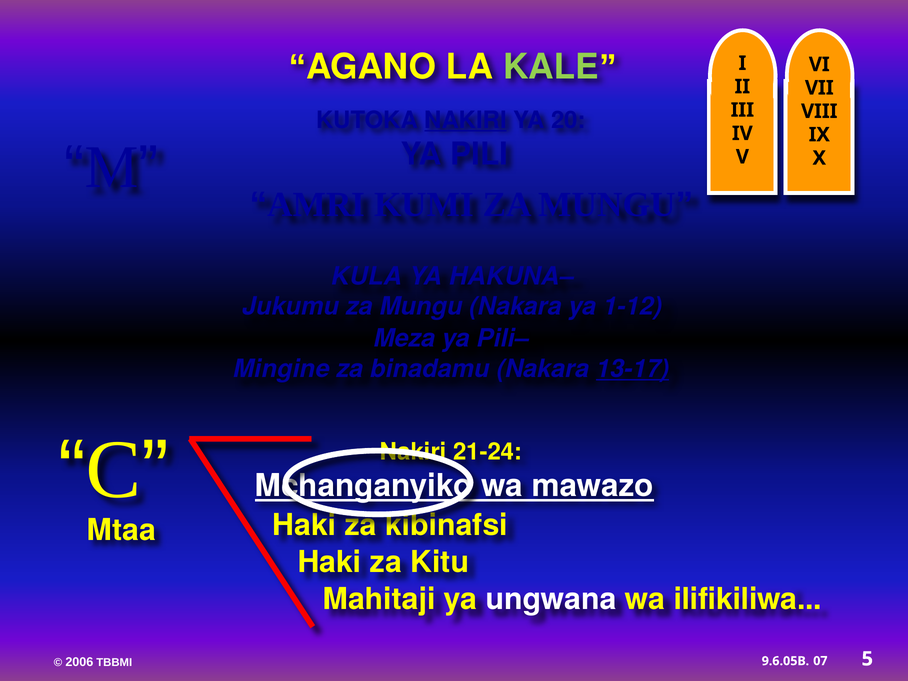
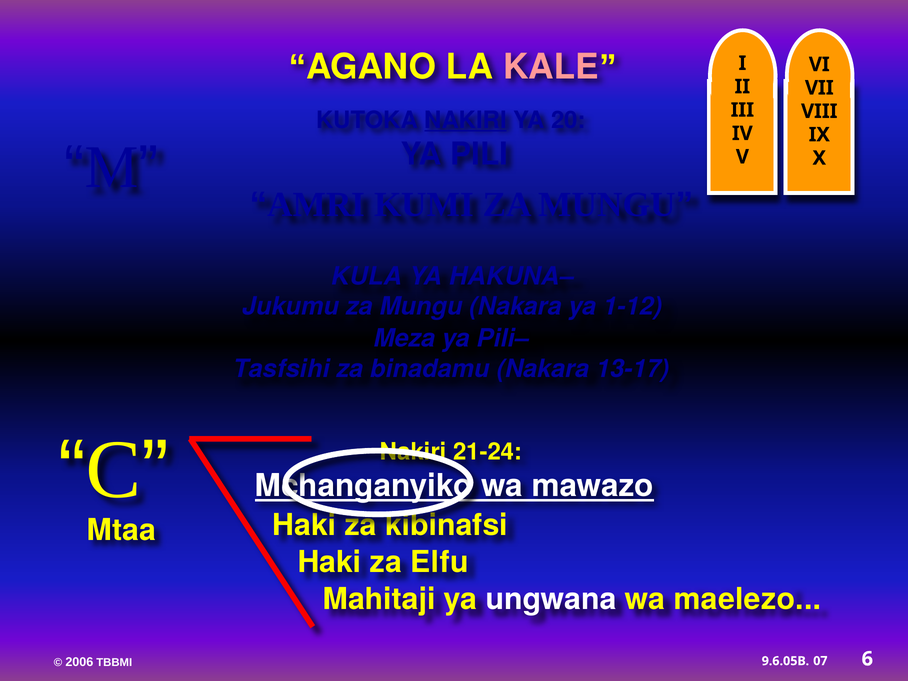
KALE colour: light green -> pink
Mingine: Mingine -> Tasfsihi
13-17 underline: present -> none
Kitu: Kitu -> Elfu
ilifikiliwa: ilifikiliwa -> maelezo
5: 5 -> 6
